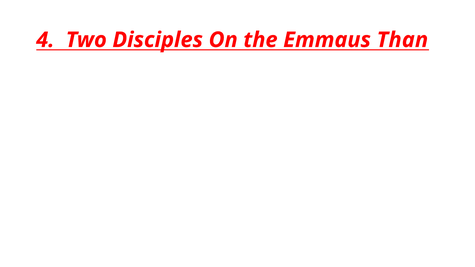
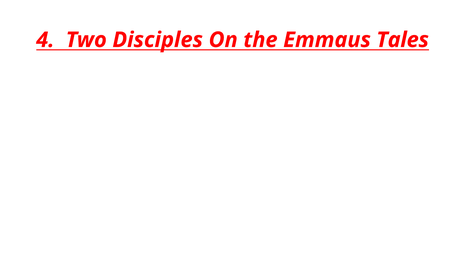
Than: Than -> Tales
